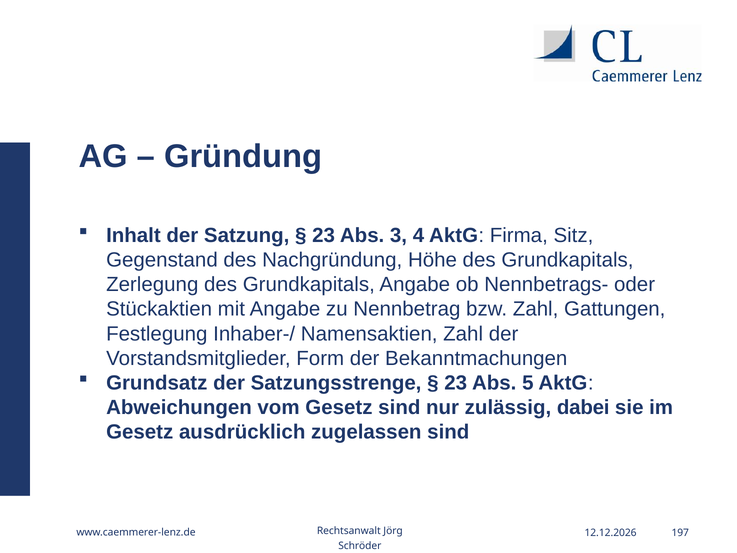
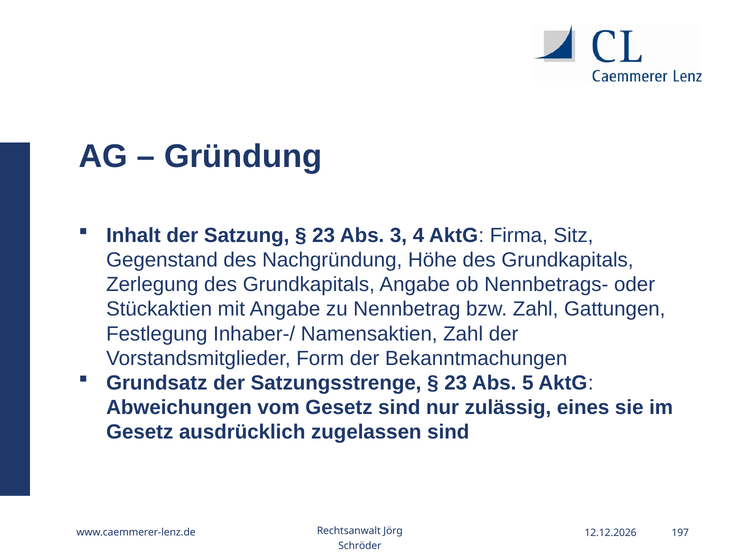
dabei: dabei -> eines
